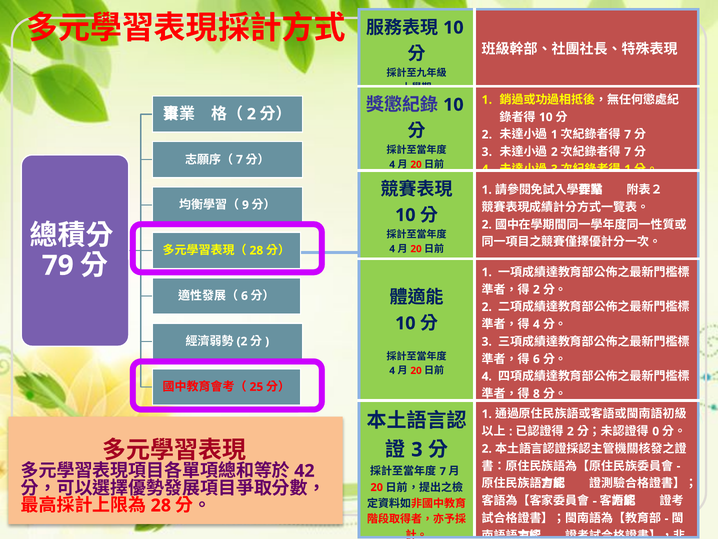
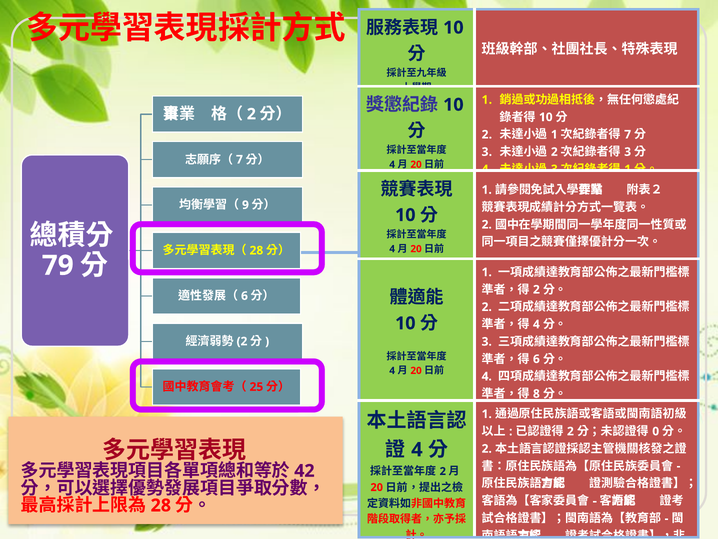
7 at (628, 152): 7 -> 3
3 at (417, 449): 3 -> 4
7 at (443, 471): 7 -> 2
